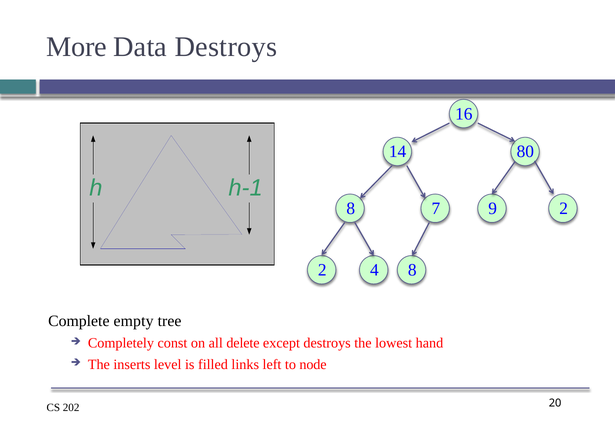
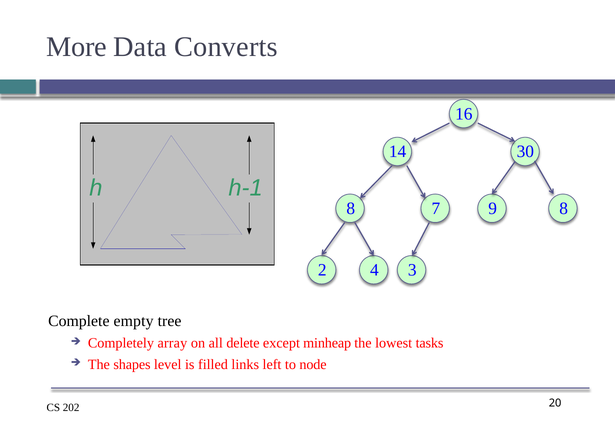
Data Destroys: Destroys -> Converts
80: 80 -> 30
9 2: 2 -> 8
4 8: 8 -> 3
const: const -> array
except destroys: destroys -> minheap
hand: hand -> tasks
inserts: inserts -> shapes
